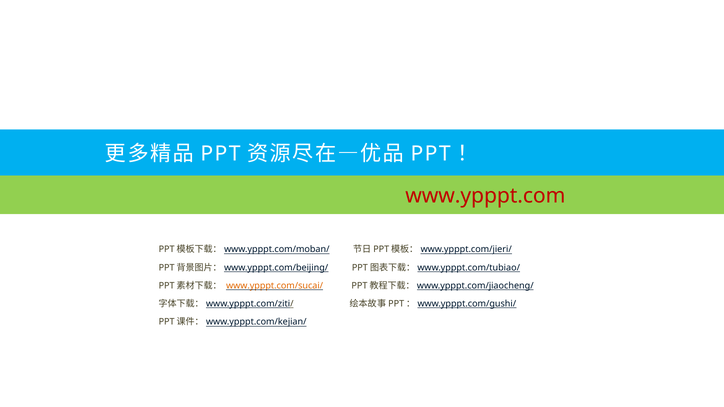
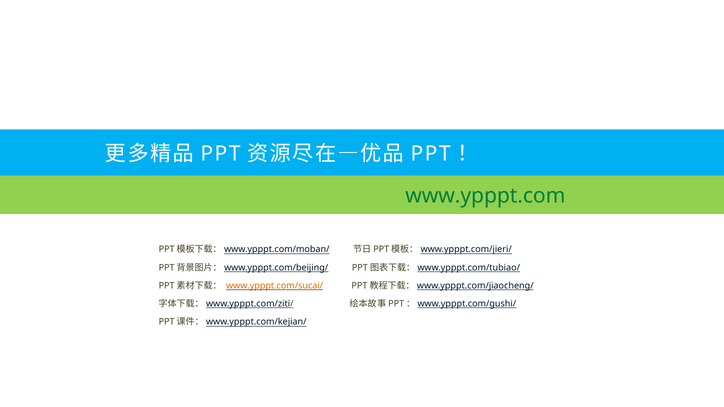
www.ypppt.com colour: red -> green
